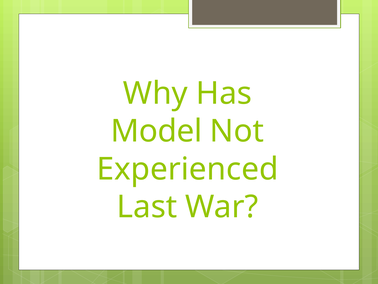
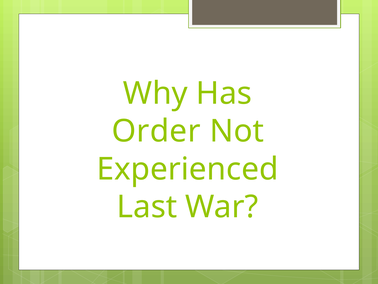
Model: Model -> Order
